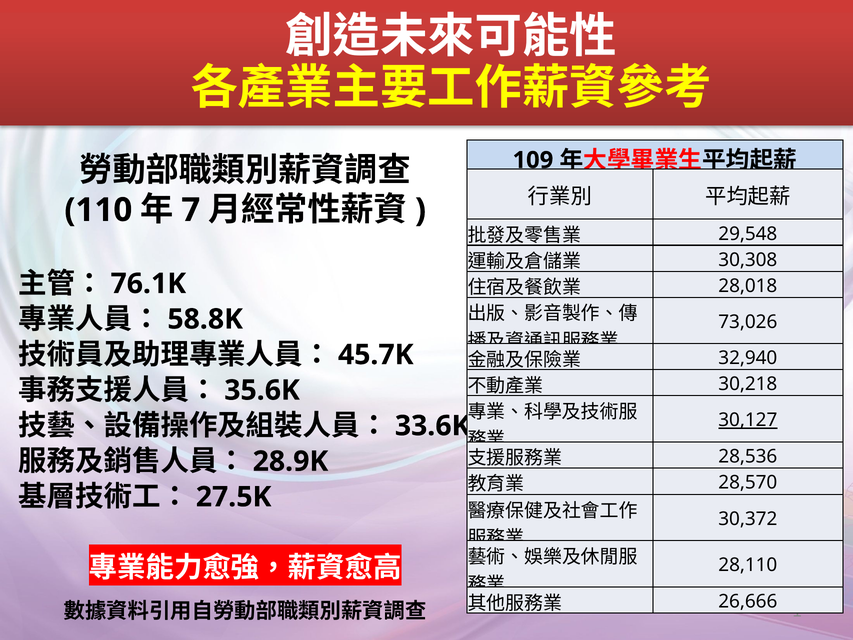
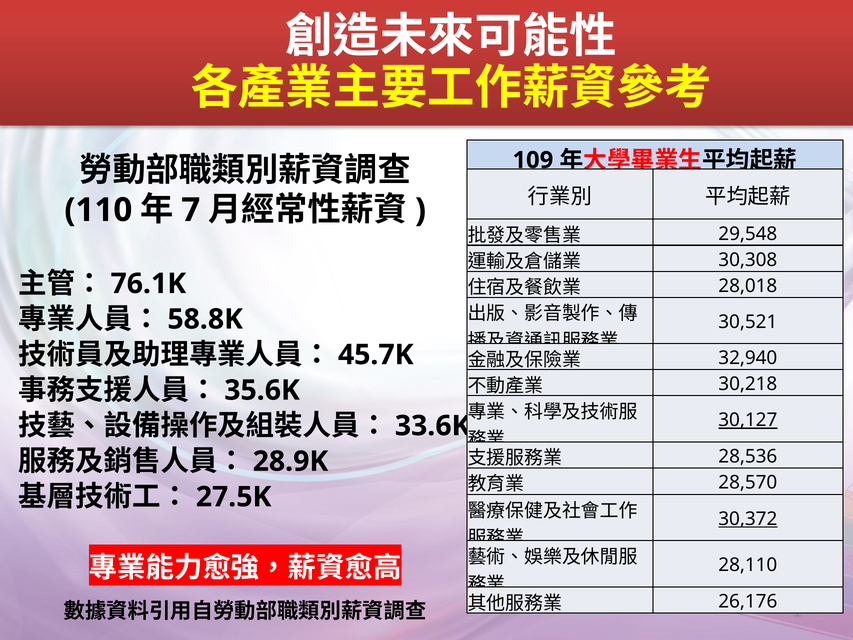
73,026: 73,026 -> 30,521
30,372 underline: none -> present
26,666: 26,666 -> 26,176
